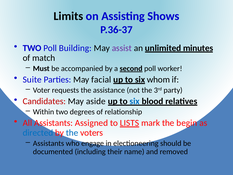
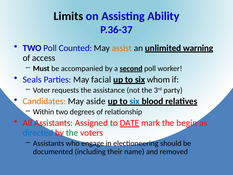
Shows: Shows -> Ability
Building: Building -> Counted
assist colour: purple -> orange
minutes: minutes -> warning
match: match -> access
Suite: Suite -> Seals
Candidates colour: red -> orange
LISTS: LISTS -> DATE
the at (72, 133) colour: blue -> green
